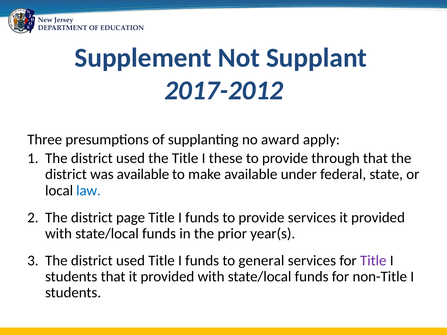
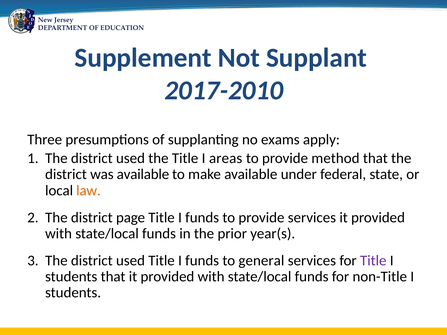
2017-2012: 2017-2012 -> 2017-2010
award: award -> exams
these: these -> areas
through: through -> method
law colour: blue -> orange
